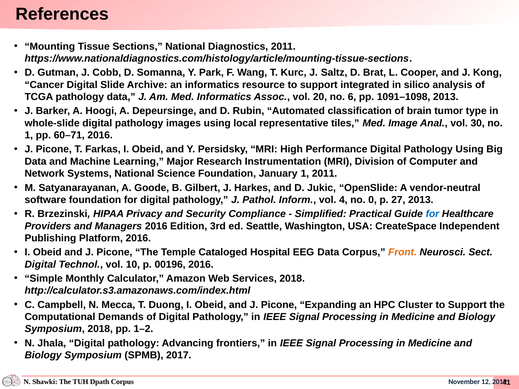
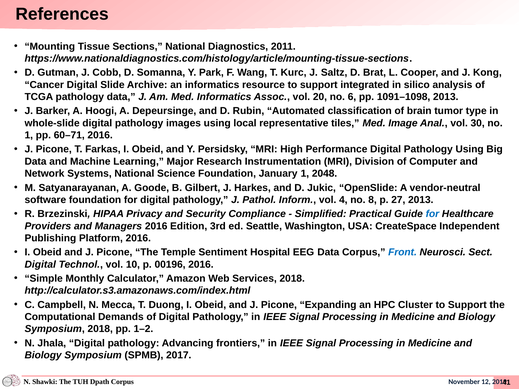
1 2011: 2011 -> 2048
0: 0 -> 8
Cataloged: Cataloged -> Sentiment
Front colour: orange -> blue
